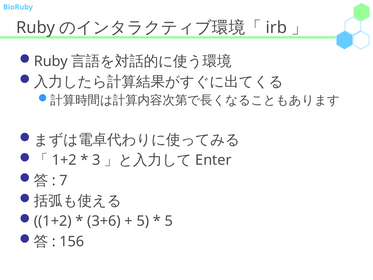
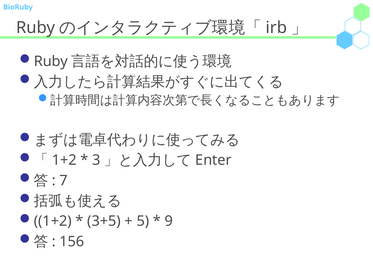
3+6: 3+6 -> 3+5
5 at (169, 221): 5 -> 9
